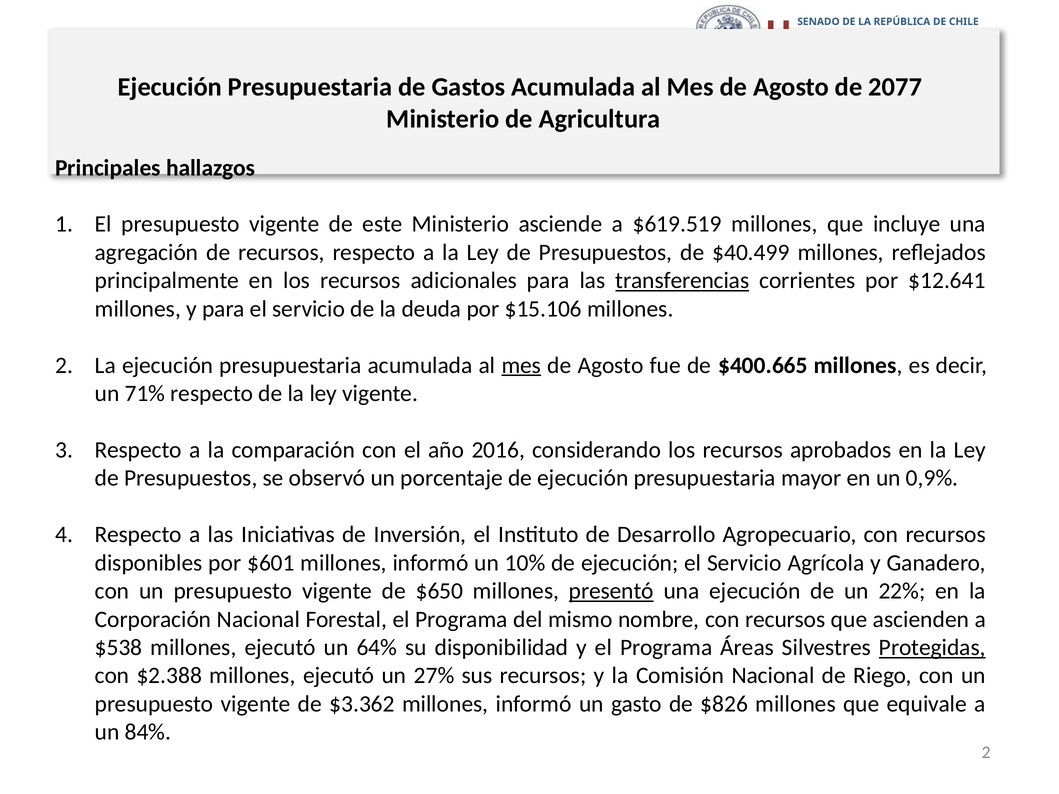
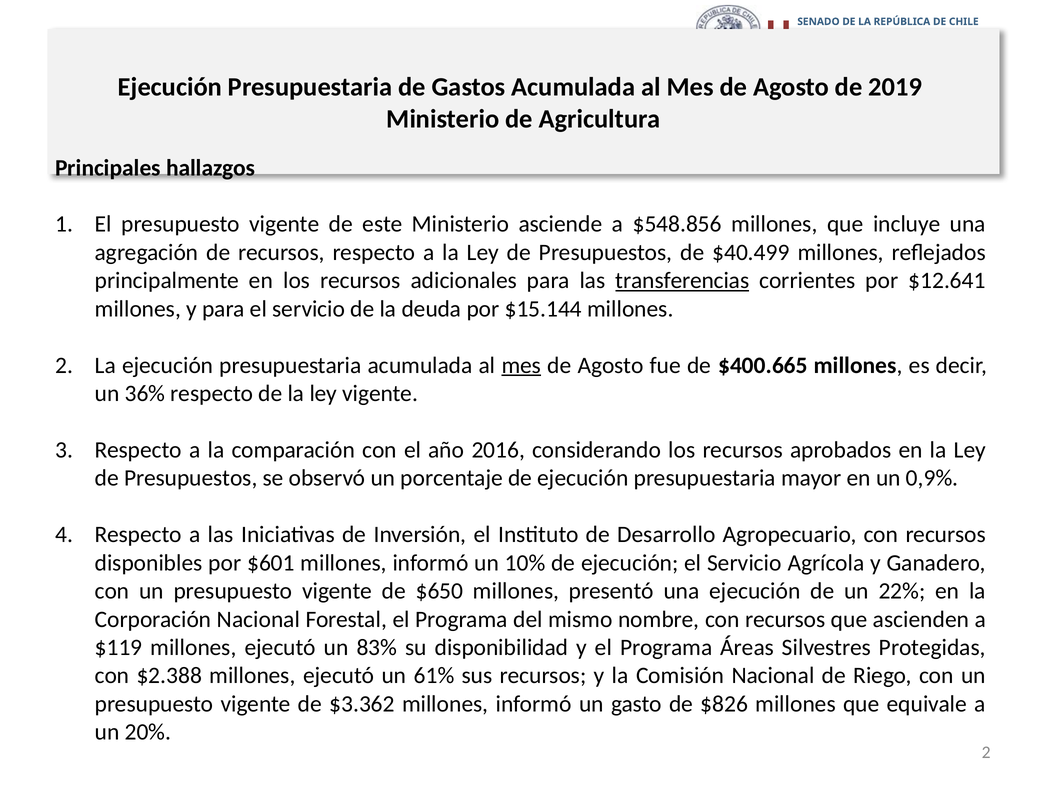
2077: 2077 -> 2019
$619.519: $619.519 -> $548.856
$15.106: $15.106 -> $15.144
71%: 71% -> 36%
presentó underline: present -> none
$538: $538 -> $119
64%: 64% -> 83%
Protegidas underline: present -> none
27%: 27% -> 61%
84%: 84% -> 20%
